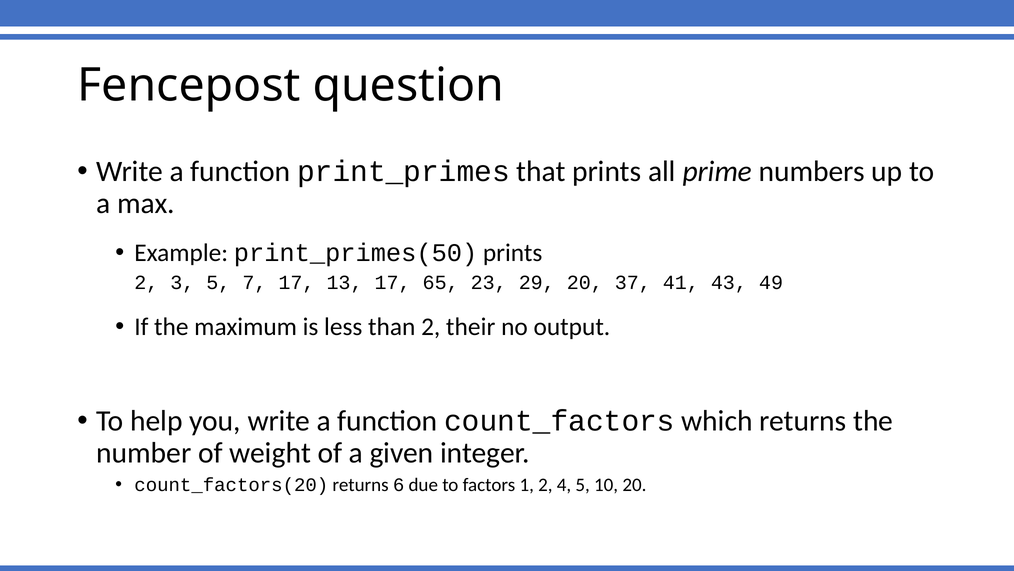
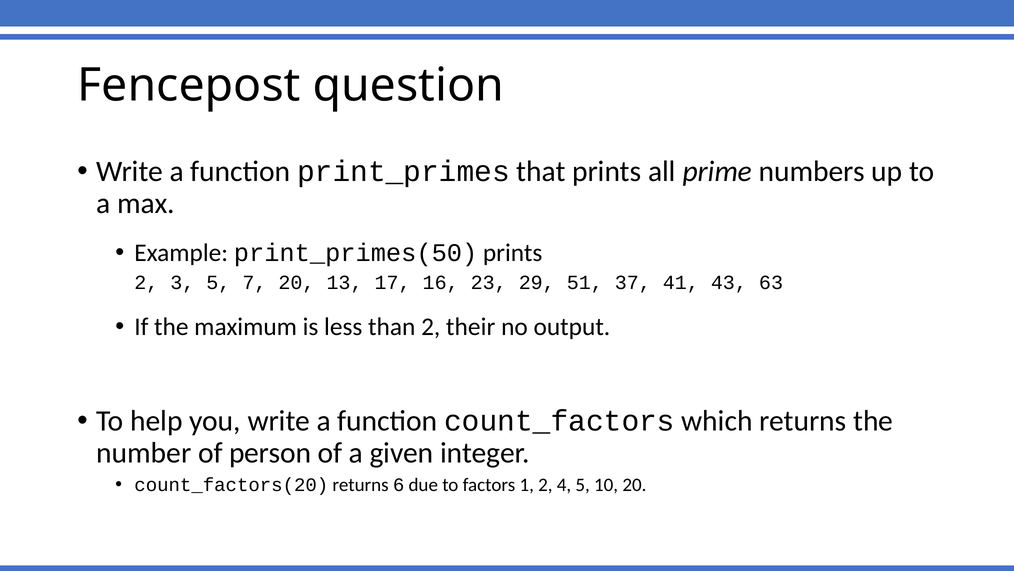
7 17: 17 -> 20
65: 65 -> 16
29 20: 20 -> 51
49: 49 -> 63
weight: weight -> person
